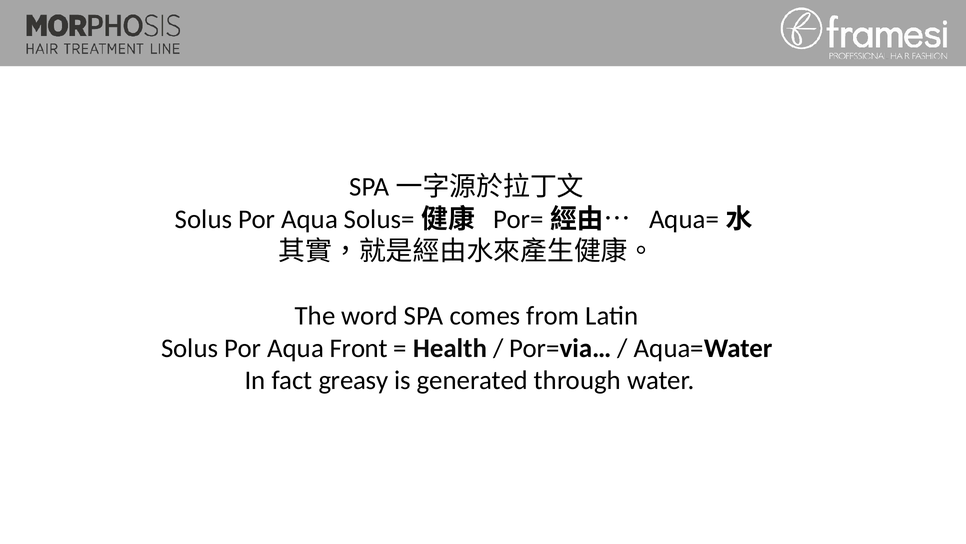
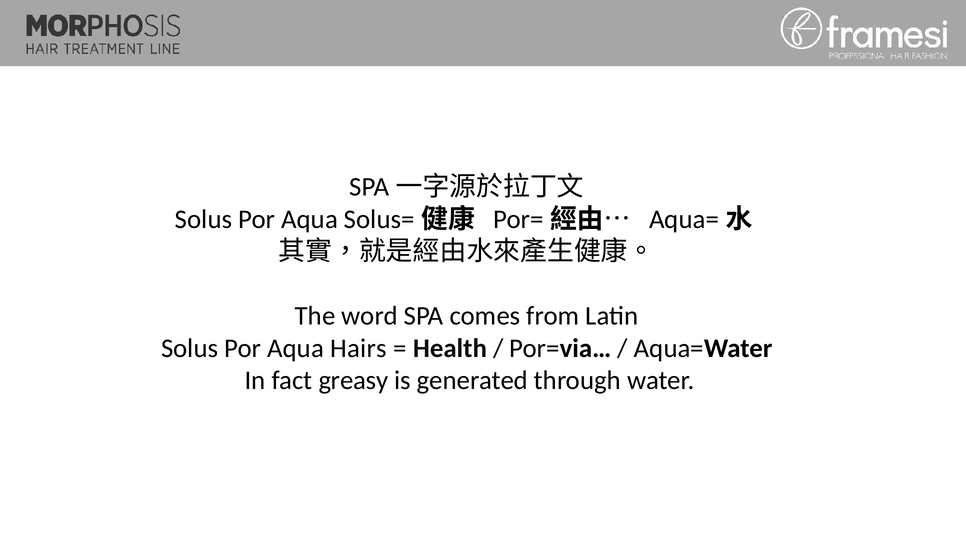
Front: Front -> Hairs
